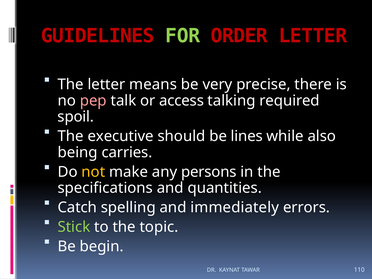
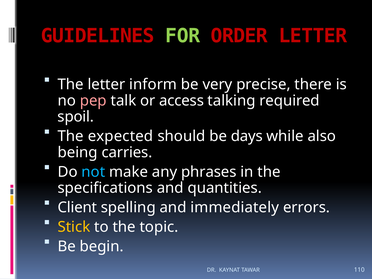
means: means -> inform
executive: executive -> expected
lines: lines -> days
not colour: yellow -> light blue
persons: persons -> phrases
Catch: Catch -> Client
Stick colour: light green -> yellow
